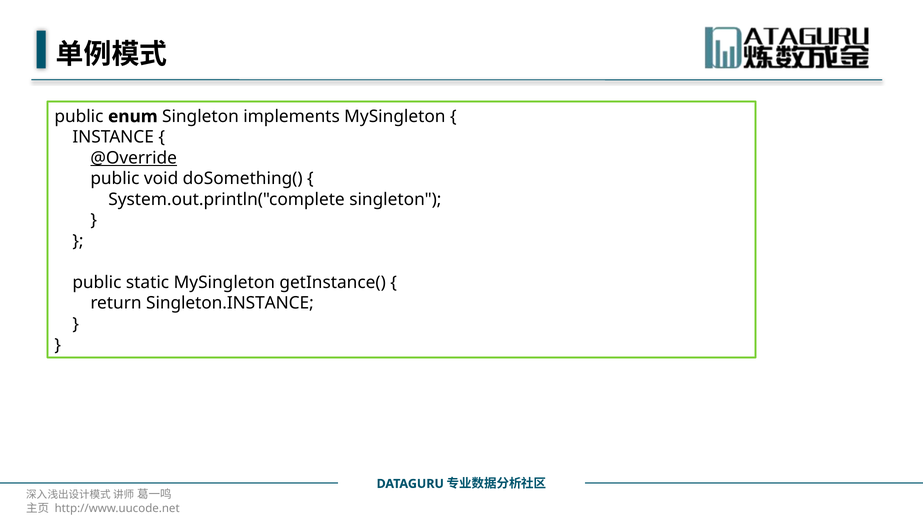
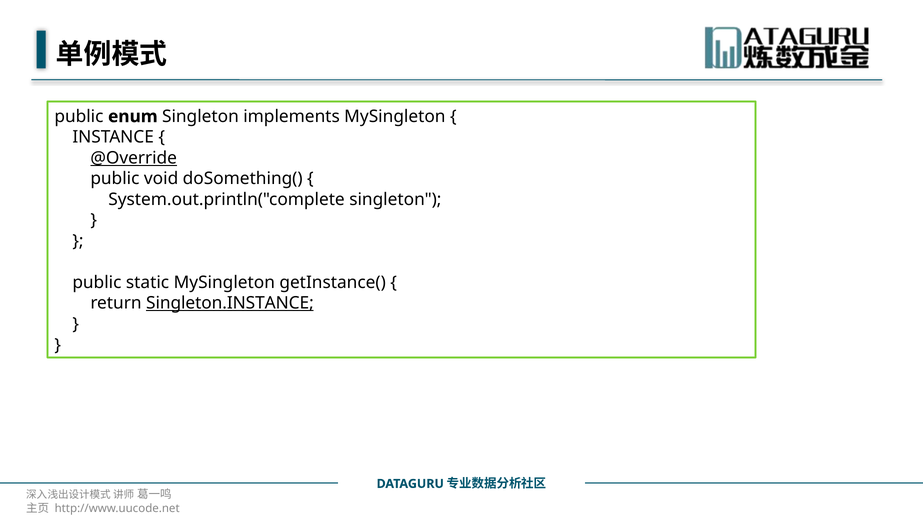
Singleton.INSTANCE underline: none -> present
